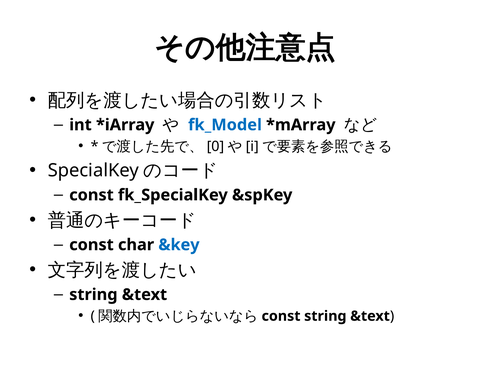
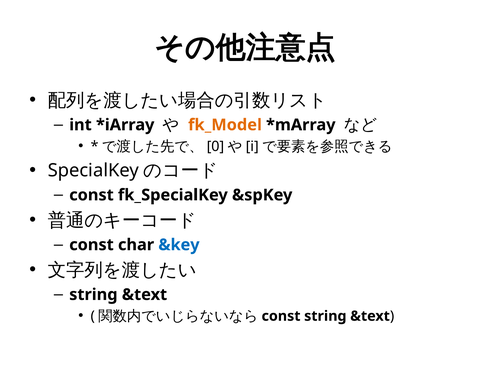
fk_Model colour: blue -> orange
